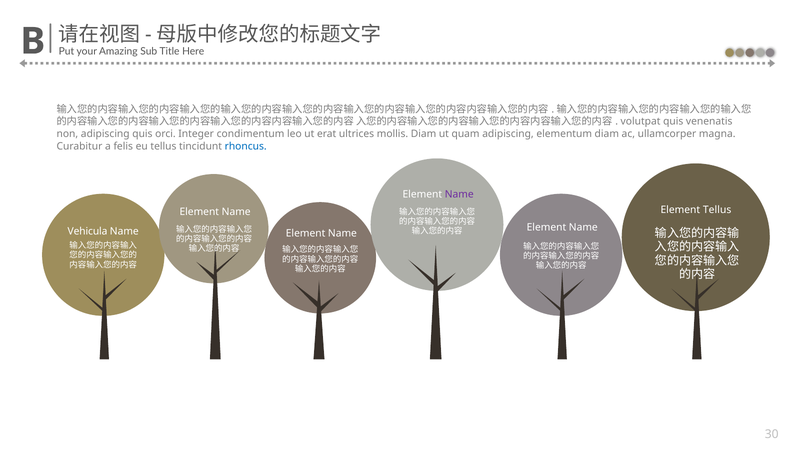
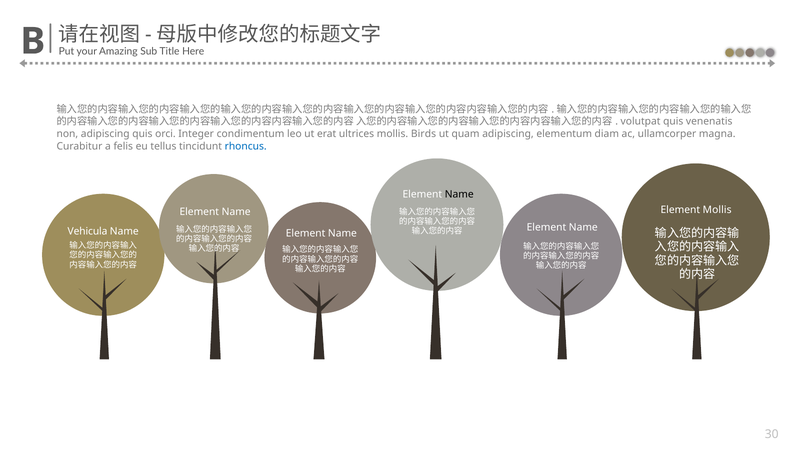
mollis Diam: Diam -> Birds
Name at (459, 194) colour: purple -> black
Element Tellus: Tellus -> Mollis
